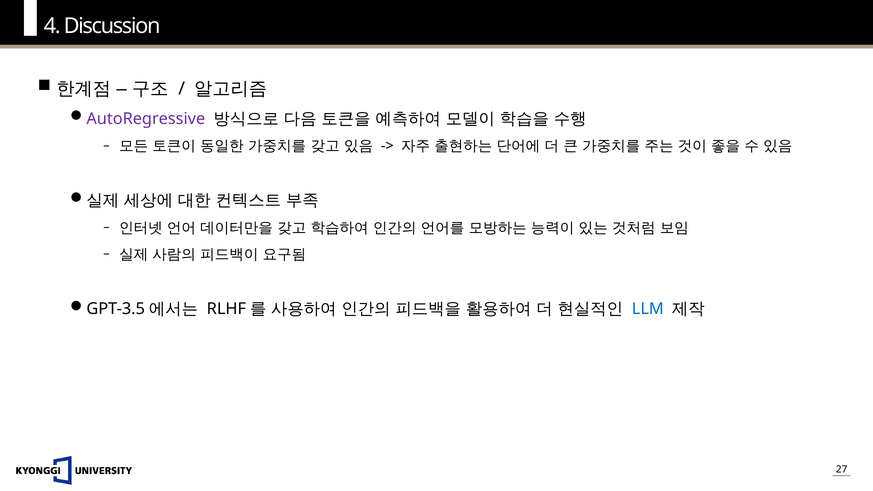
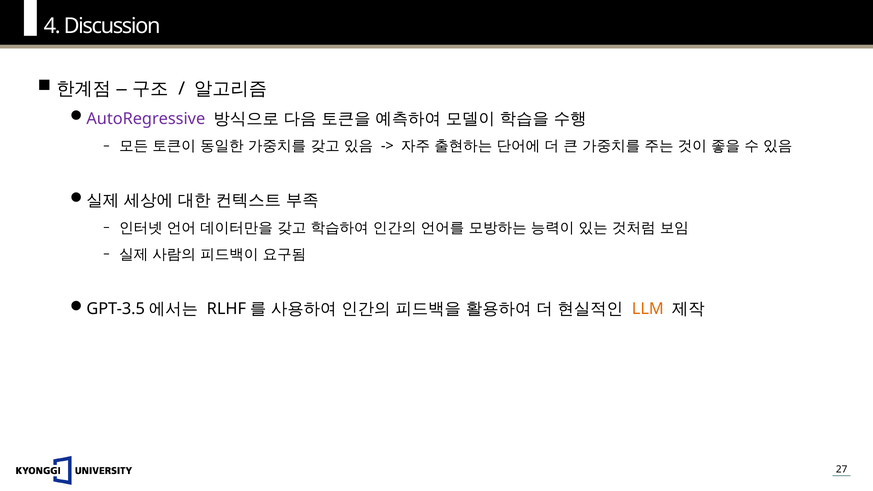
LLM colour: blue -> orange
